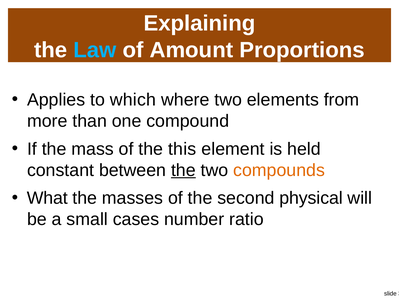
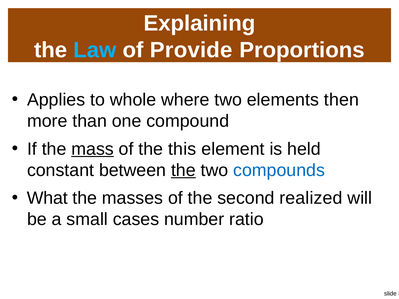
Amount: Amount -> Provide
which: which -> whole
from: from -> then
mass underline: none -> present
compounds colour: orange -> blue
physical: physical -> realized
